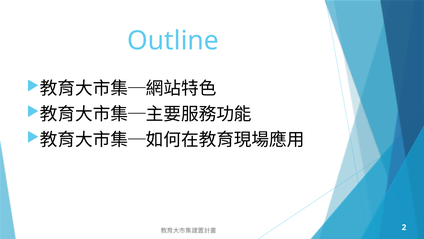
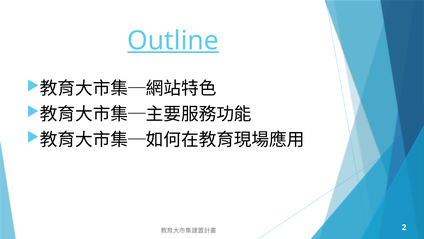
Outline underline: none -> present
